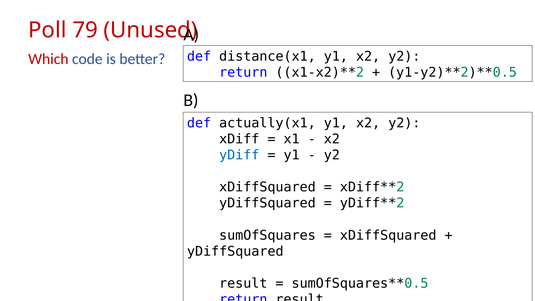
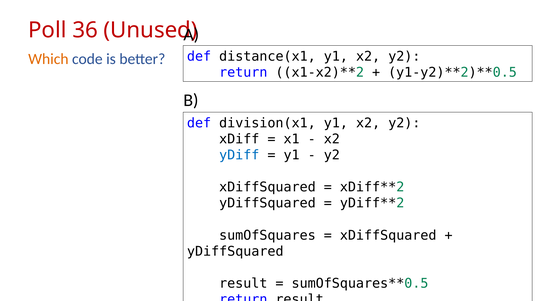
79: 79 -> 36
Which colour: red -> orange
actually(x1: actually(x1 -> division(x1
